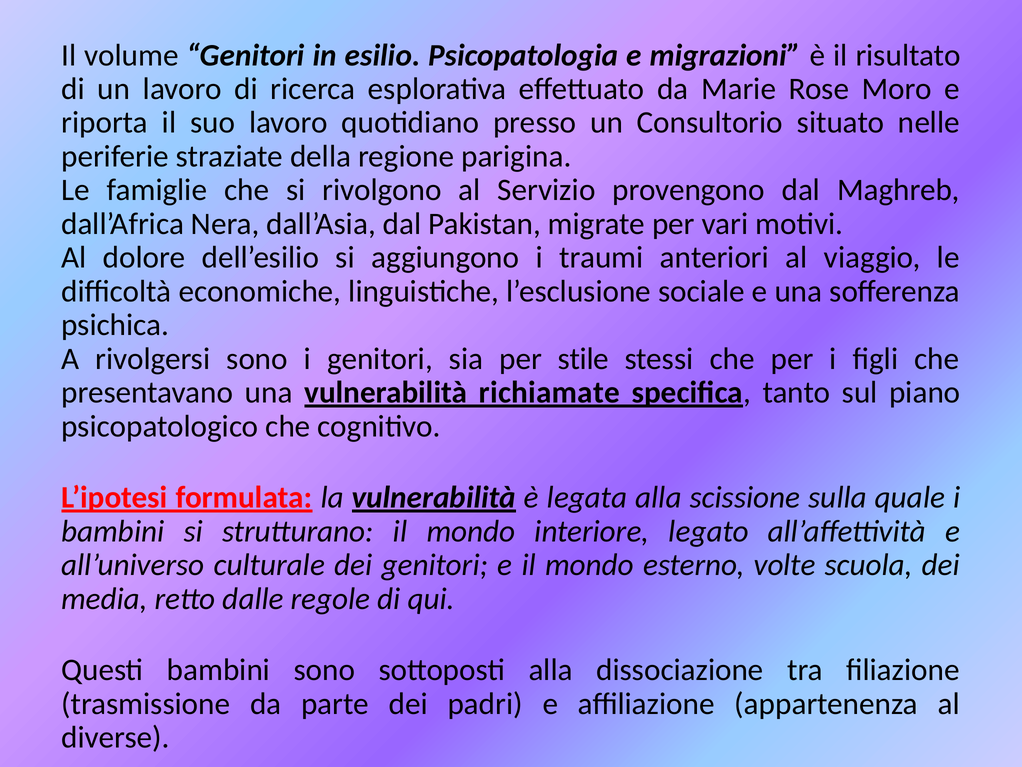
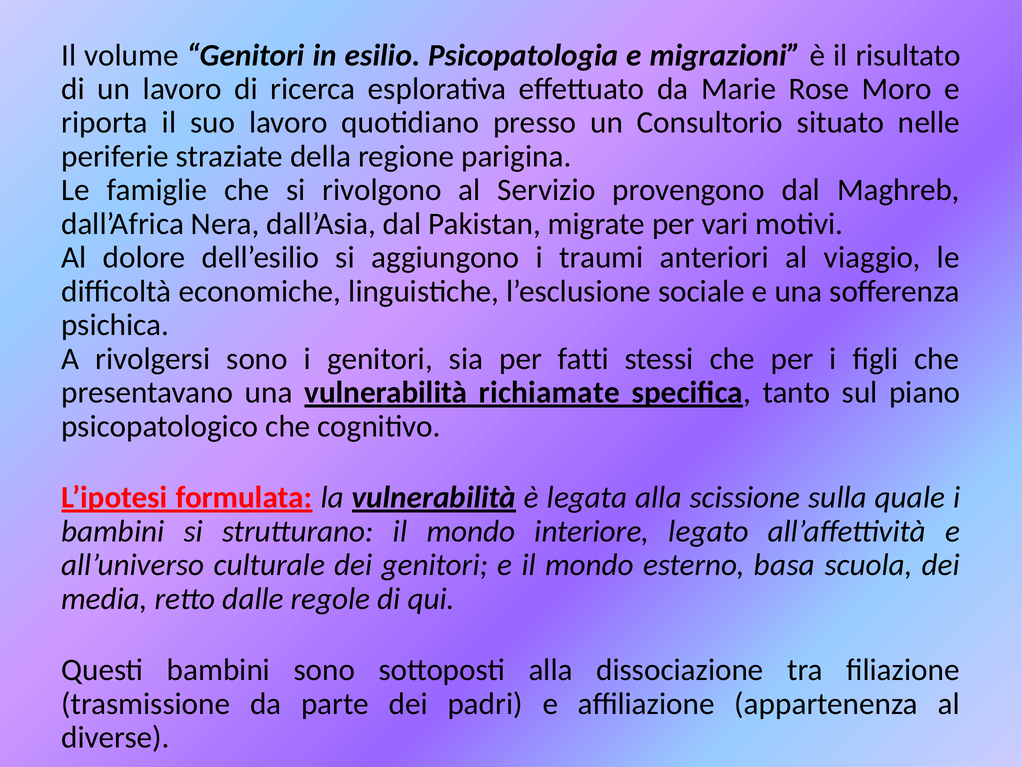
stile: stile -> fatti
volte: volte -> basa
